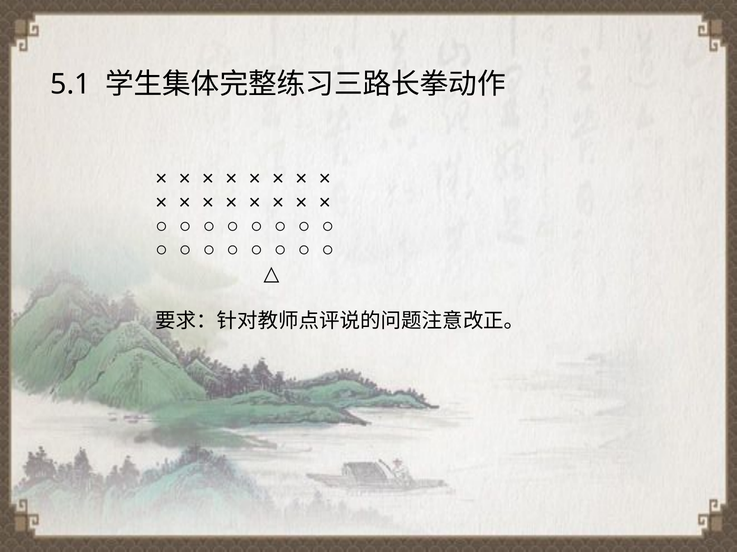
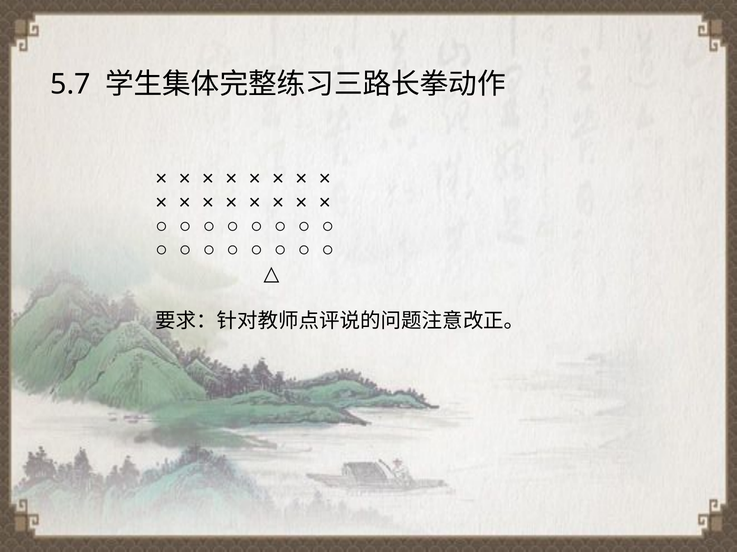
5.1: 5.1 -> 5.7
